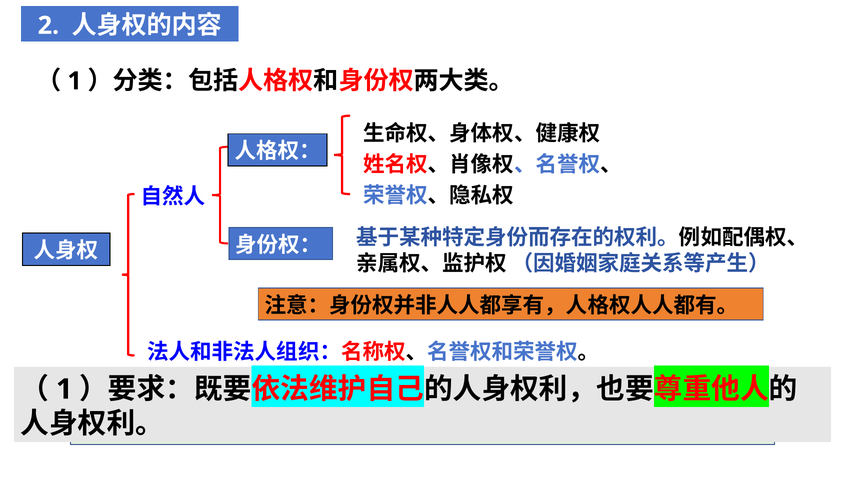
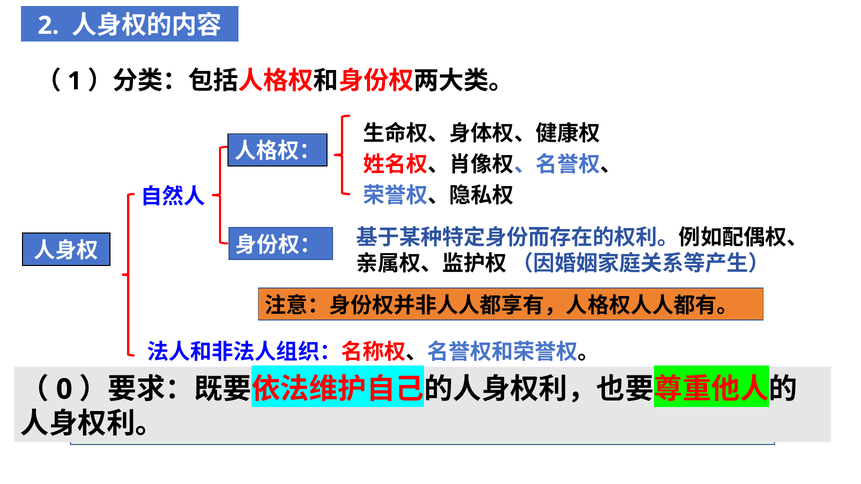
1 at (64, 390): 1 -> 0
